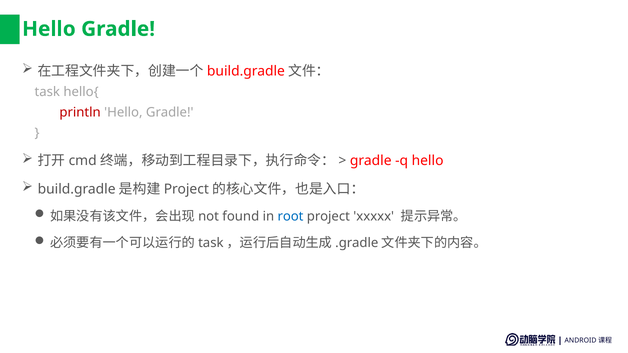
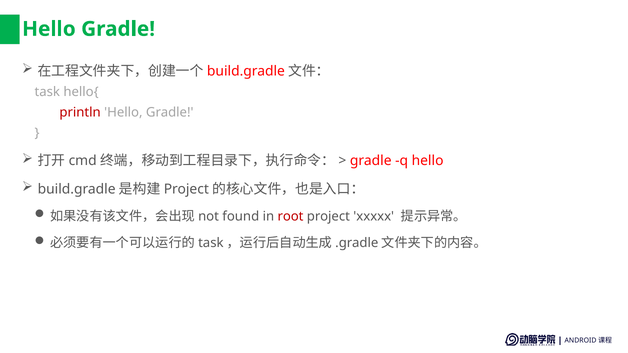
root colour: blue -> red
